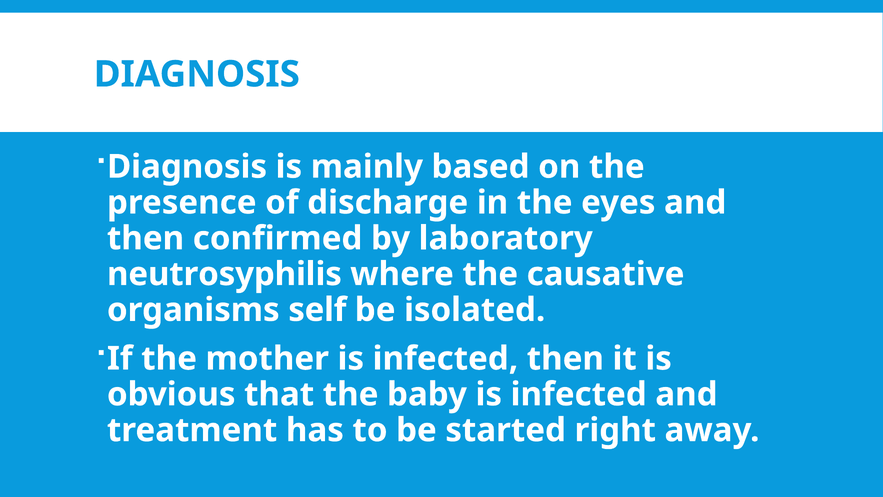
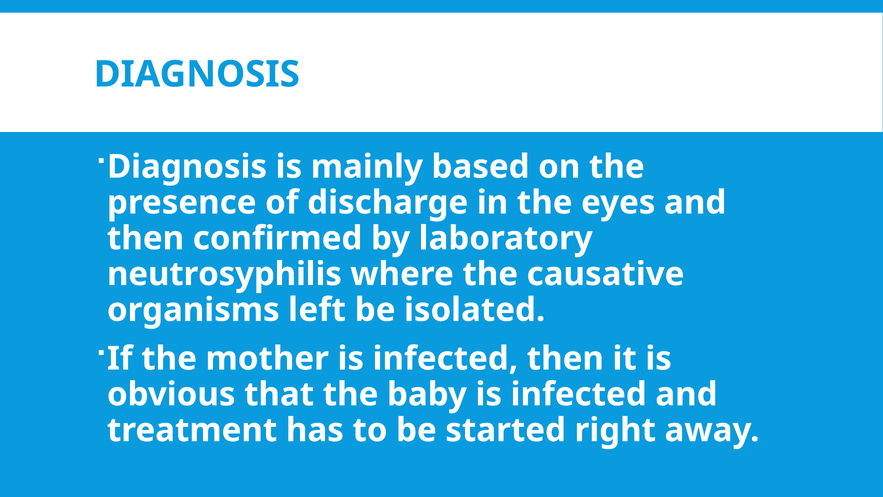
self: self -> left
